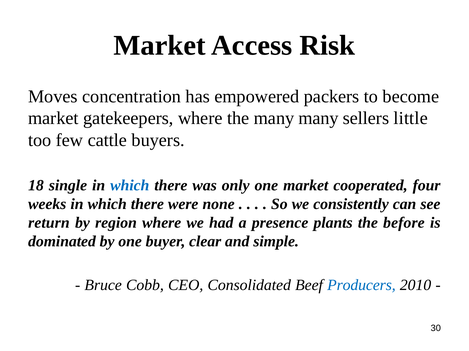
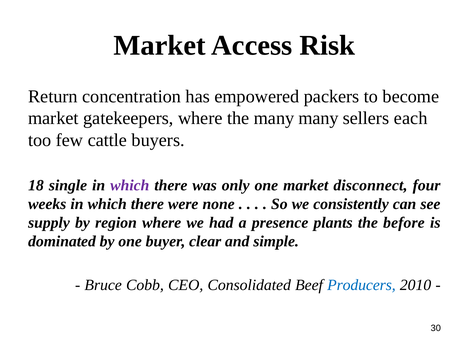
Moves: Moves -> Return
little: little -> each
which at (130, 186) colour: blue -> purple
cooperated: cooperated -> disconnect
return: return -> supply
